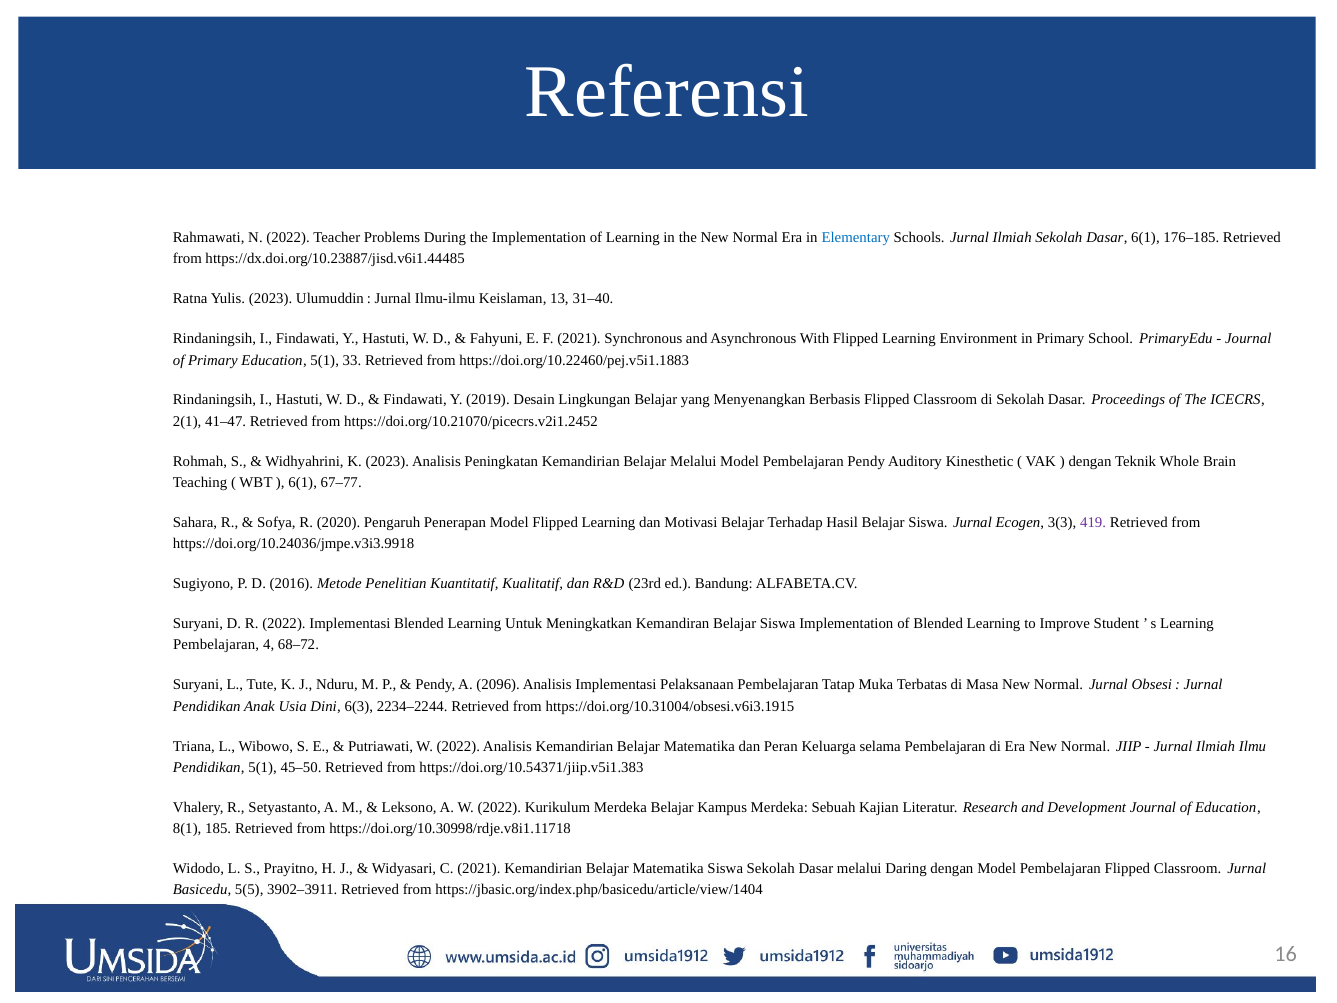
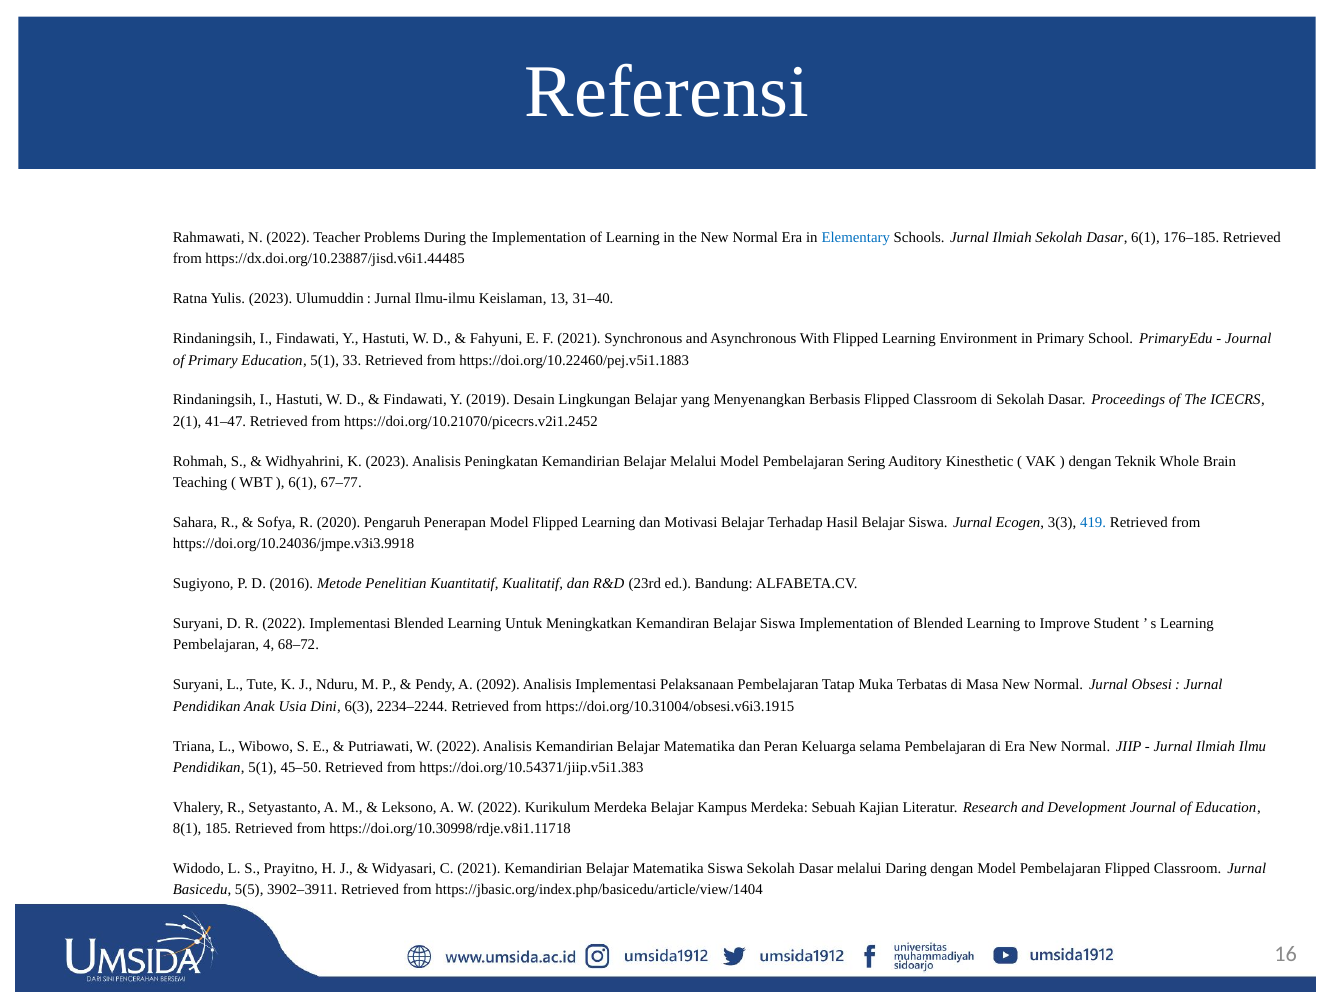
Pembelajaran Pendy: Pendy -> Sering
419 colour: purple -> blue
2096: 2096 -> 2092
